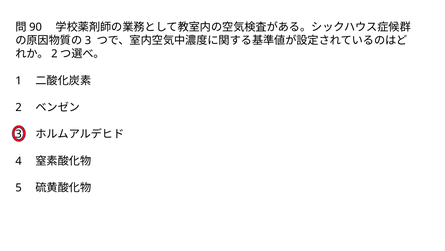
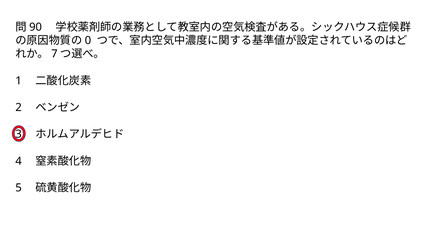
3 at (88, 40): 3 -> 0
2 at (54, 54): 2 -> 7
